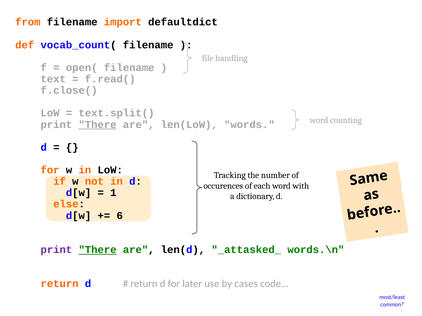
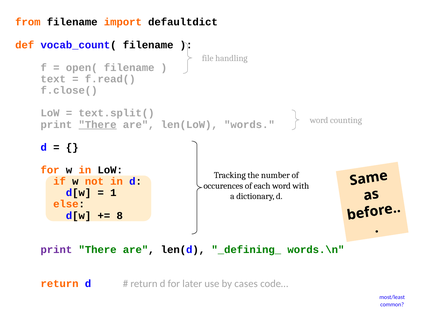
6: 6 -> 8
There at (98, 250) underline: present -> none
_attasked_: _attasked_ -> _defining_
